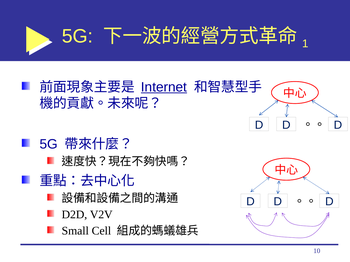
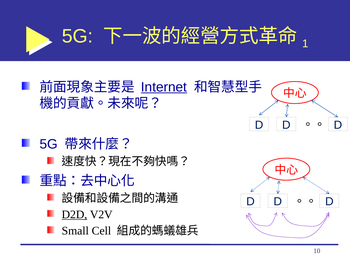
D2D underline: none -> present
